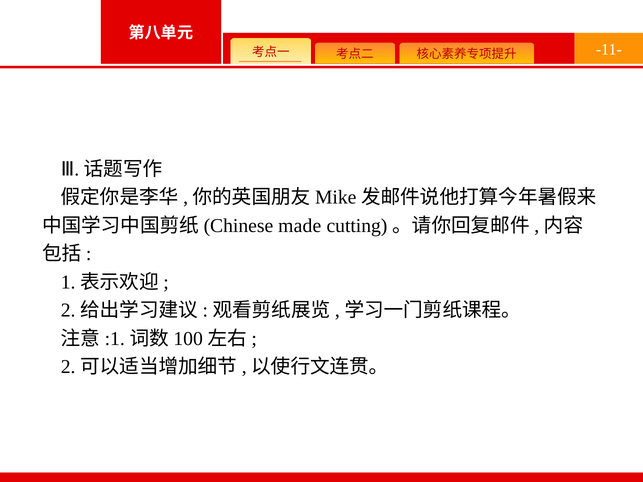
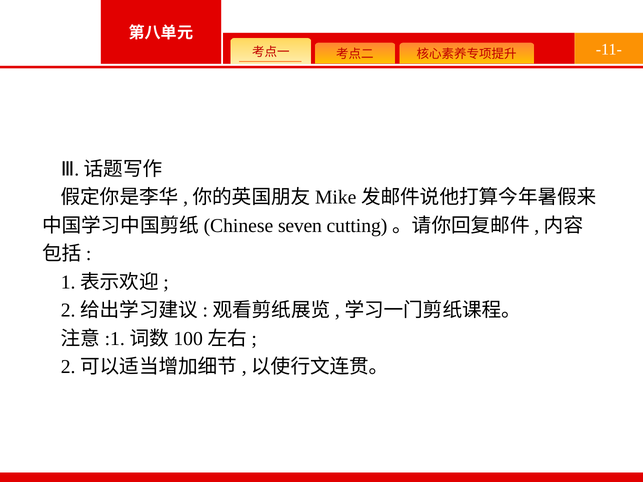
made: made -> seven
